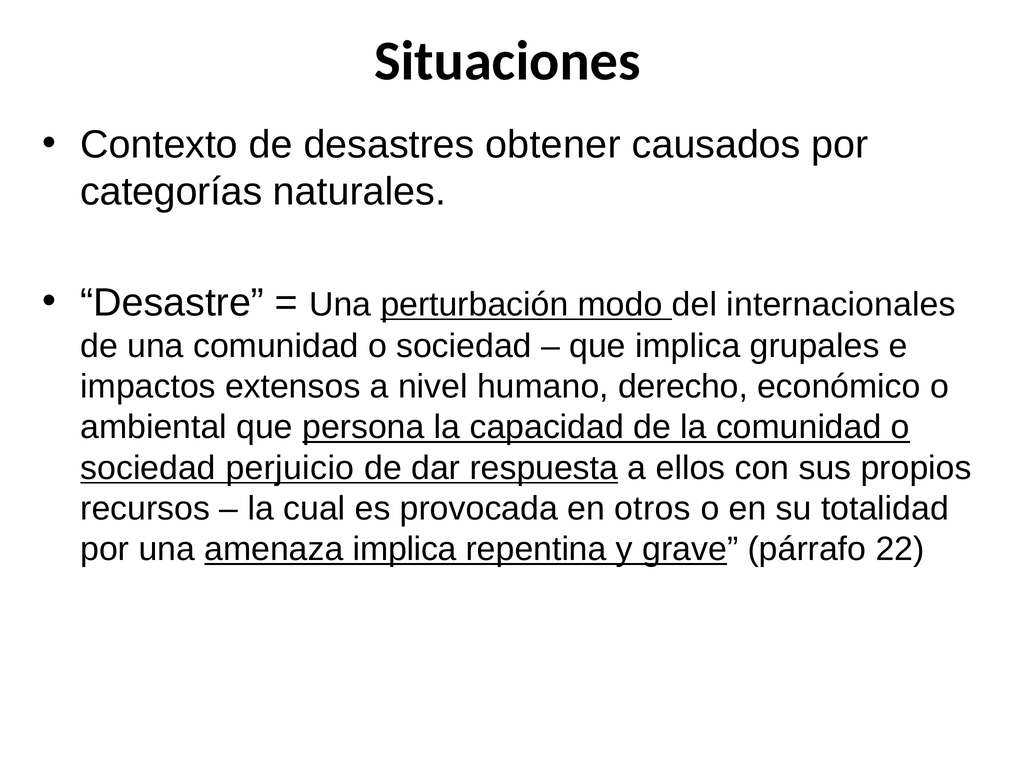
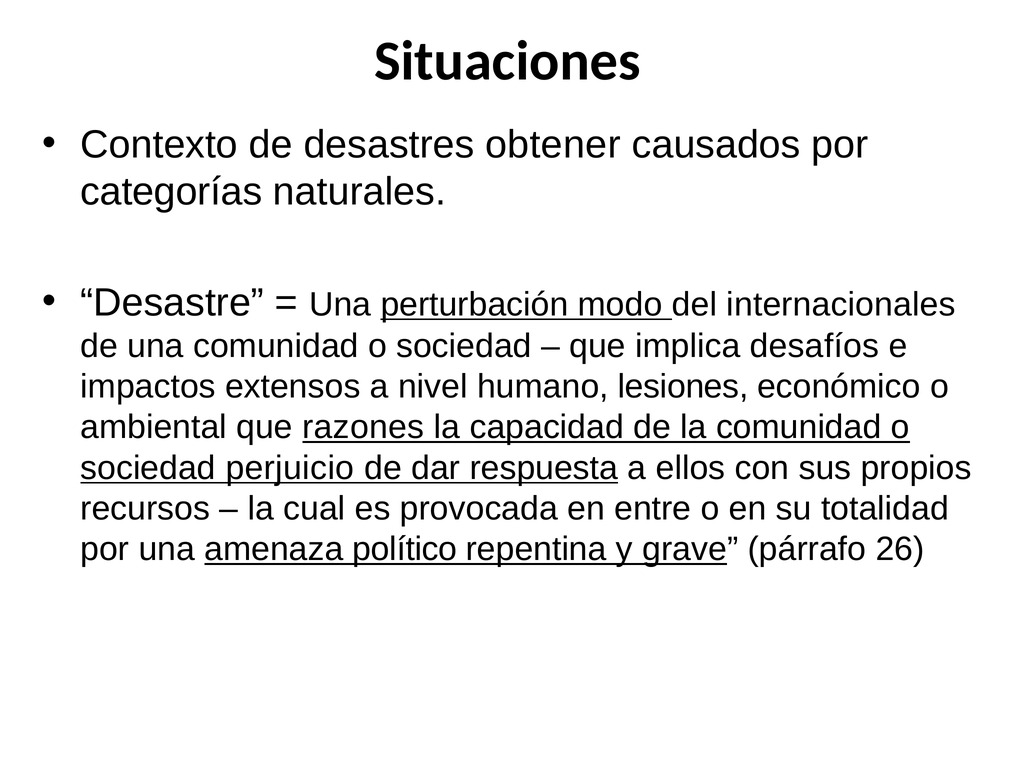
grupales: grupales -> desafíos
derecho: derecho -> lesiones
persona: persona -> razones
otros: otros -> entre
amenaza implica: implica -> político
22: 22 -> 26
